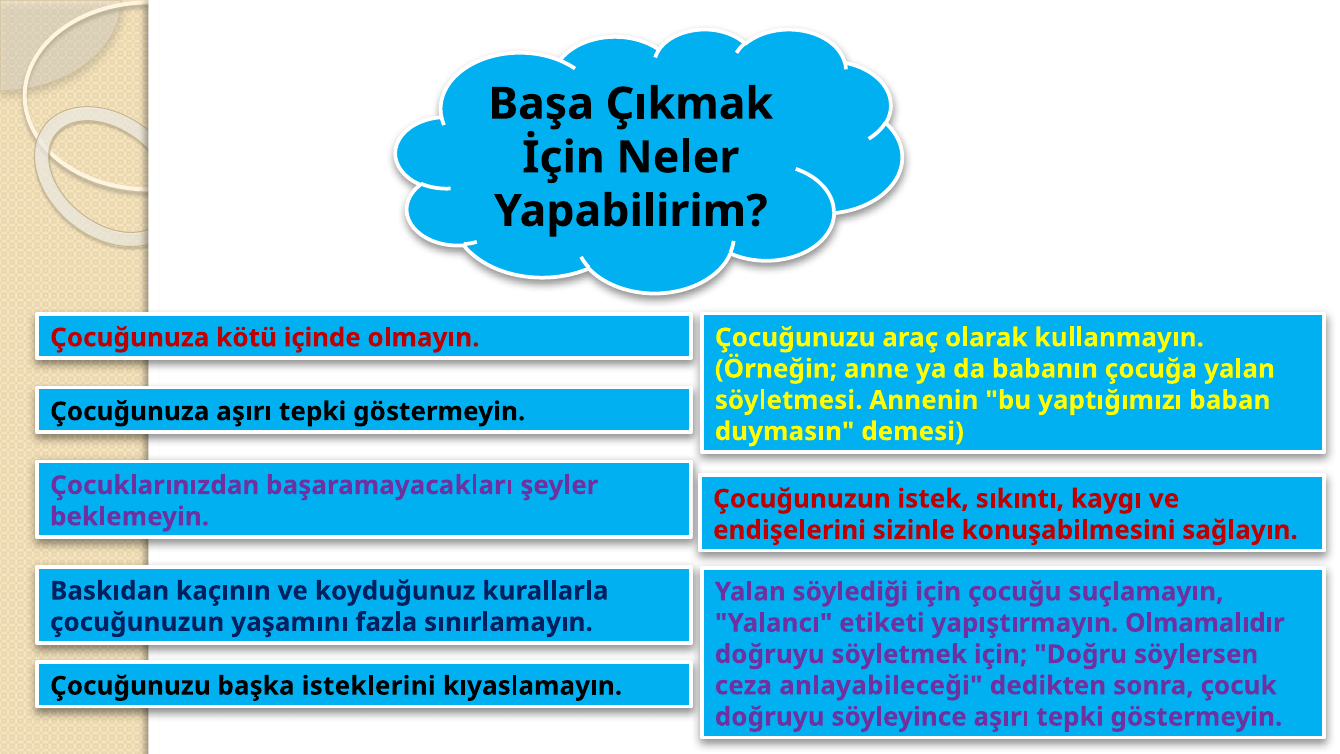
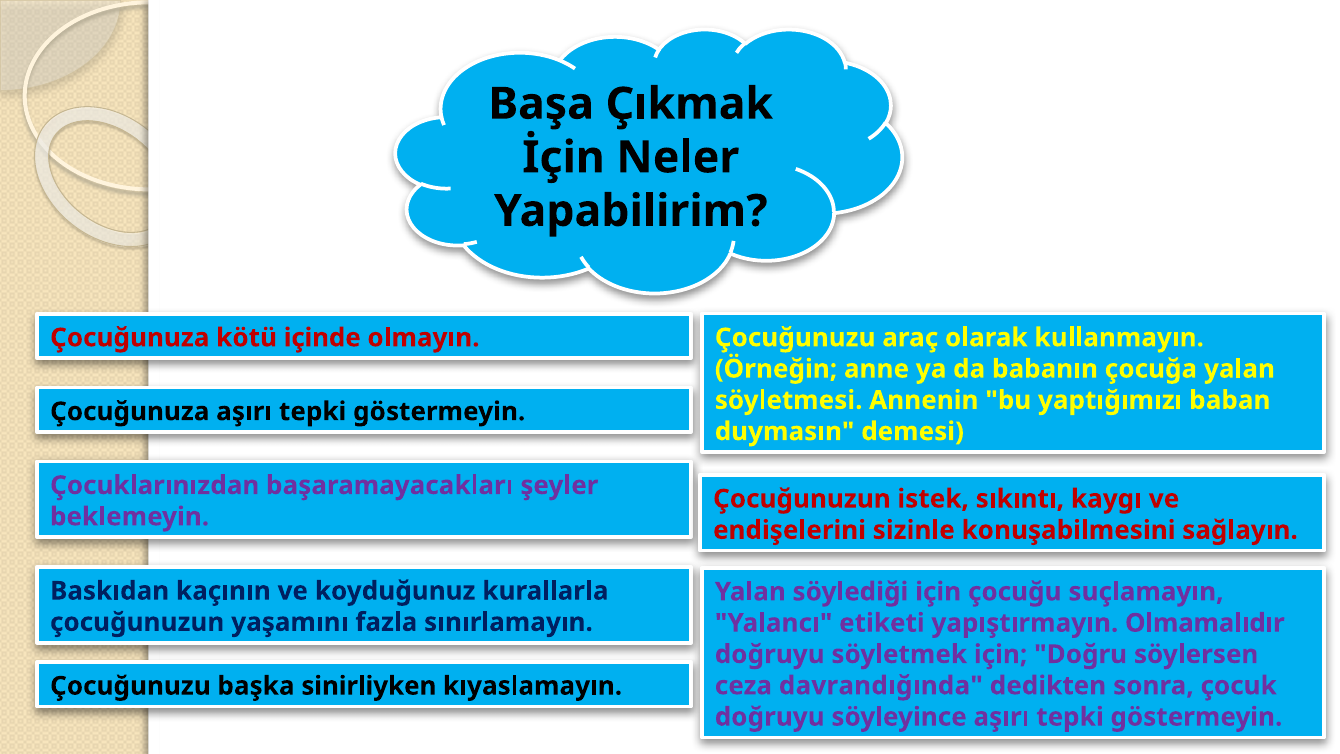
anlayabileceği: anlayabileceği -> davrandığında
isteklerini: isteklerini -> sinirliyken
